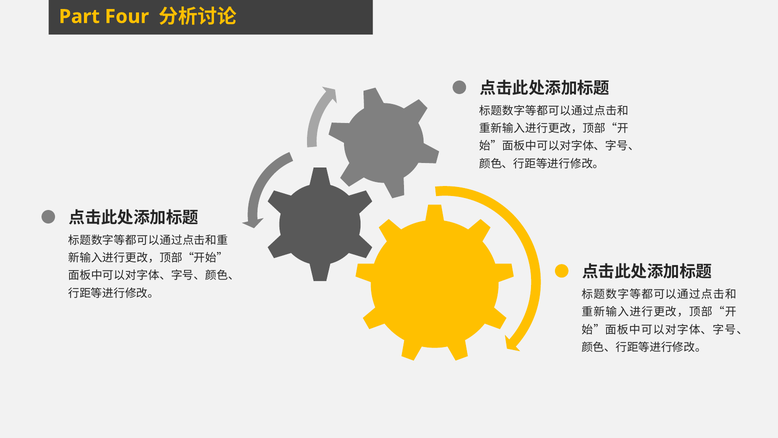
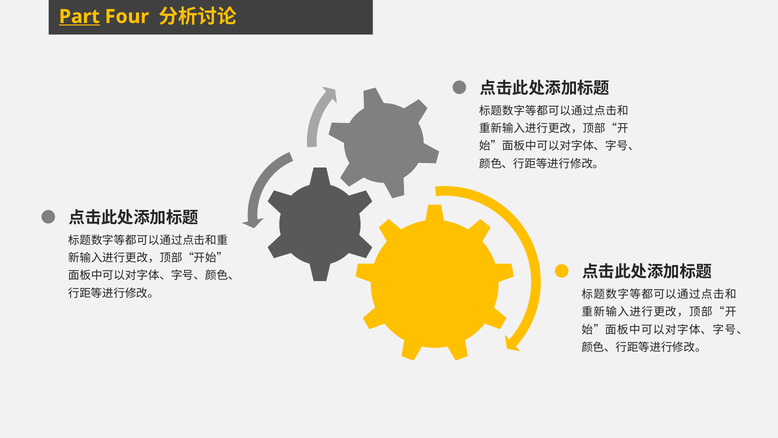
Part underline: none -> present
